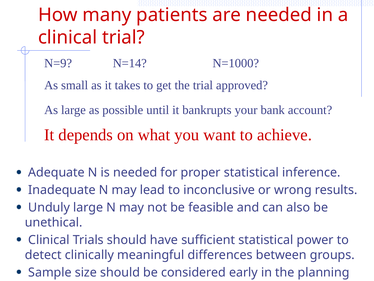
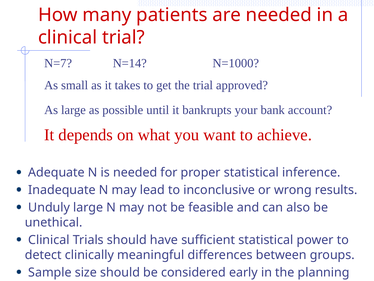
N=9: N=9 -> N=7
